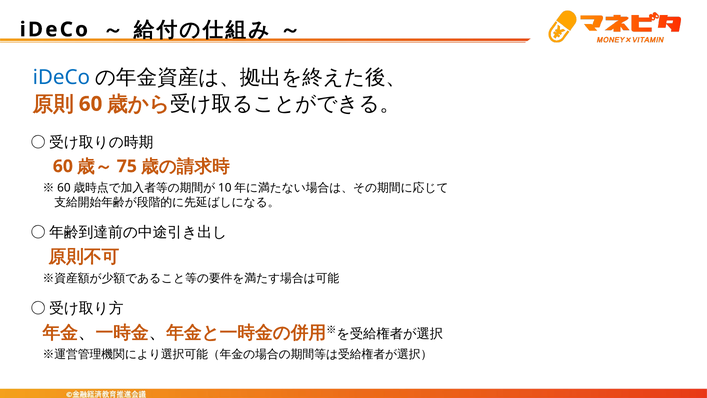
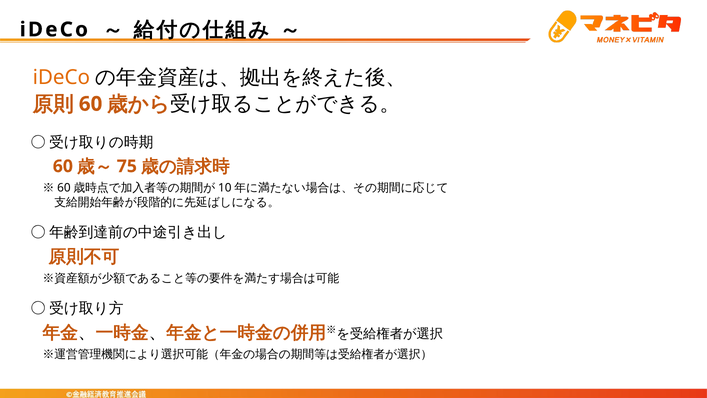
iDeCo at (61, 77) colour: blue -> orange
